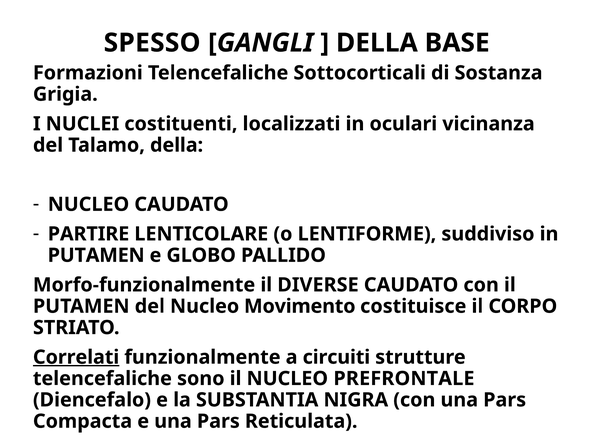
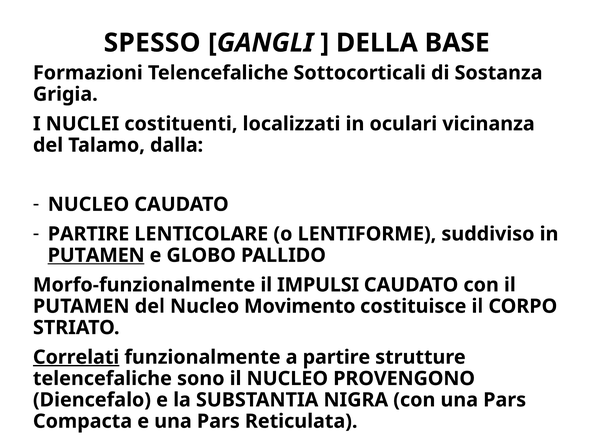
Talamo della: della -> dalla
PUTAMEN at (96, 255) underline: none -> present
DIVERSE: DIVERSE -> IMPULSI
a circuiti: circuiti -> partire
PREFRONTALE: PREFRONTALE -> PROVENGONO
